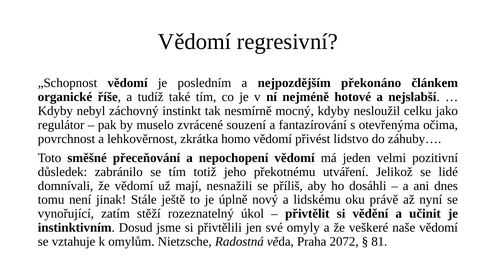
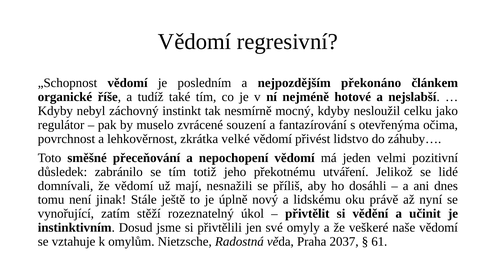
homo: homo -> velké
2072: 2072 -> 2037
81: 81 -> 61
